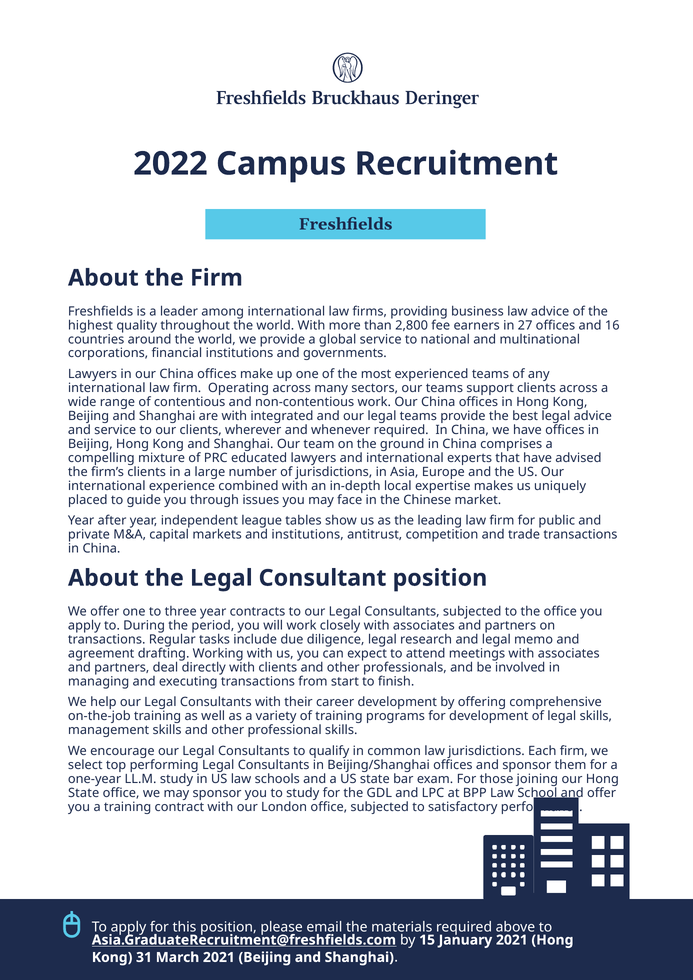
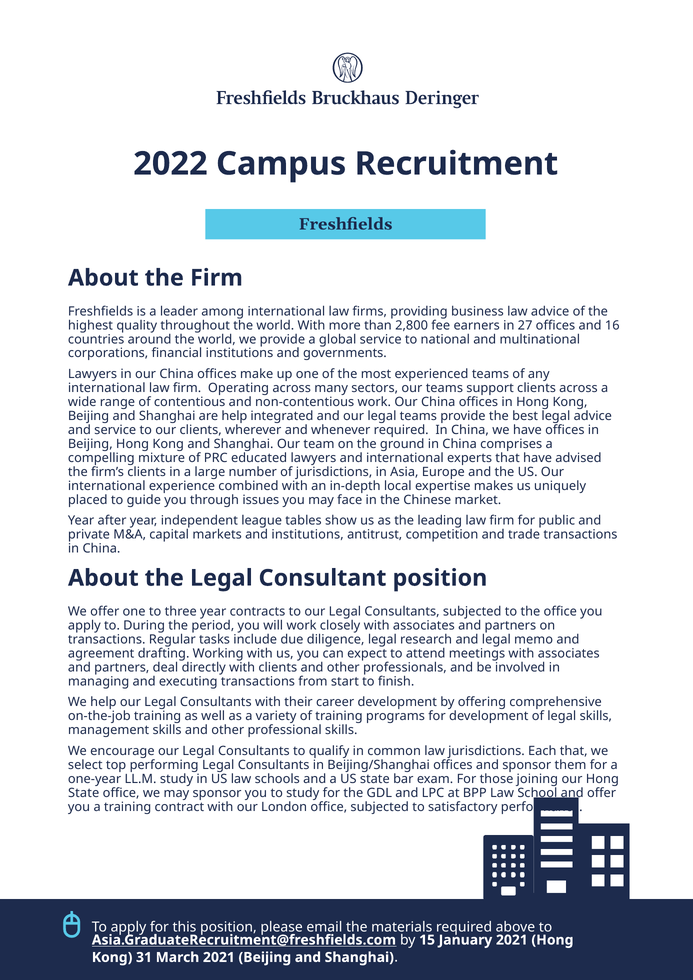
are with: with -> help
Each firm: firm -> that
